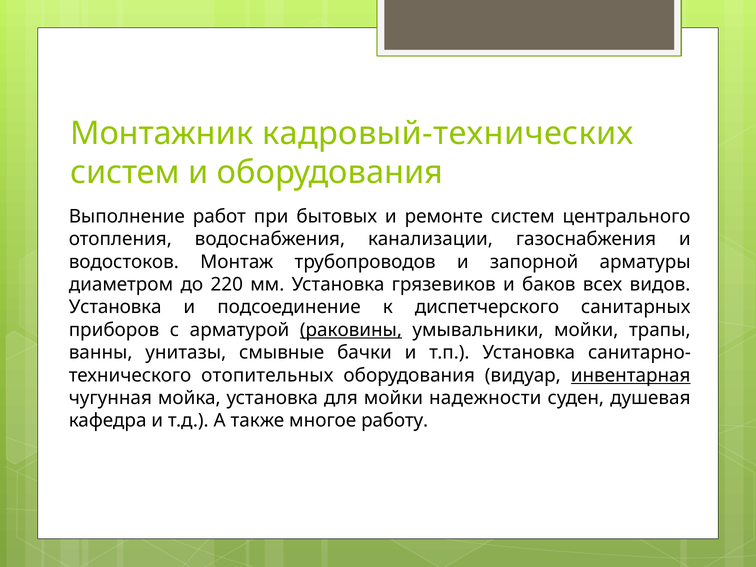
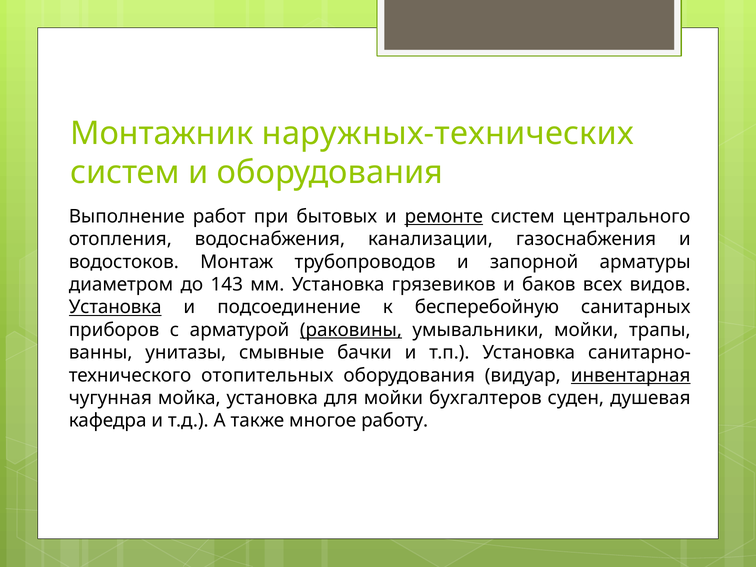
кадровый-технических: кадровый-технических -> наружных-технических
ремонте underline: none -> present
220: 220 -> 143
Установка at (115, 307) underline: none -> present
диспетчерского: диспетчерского -> бесперебойную
надежности: надежности -> бухгалтеров
